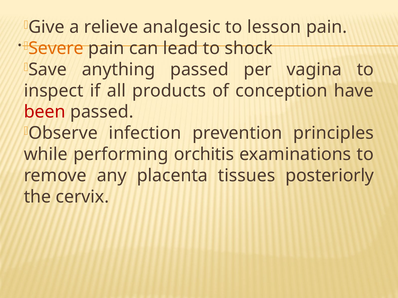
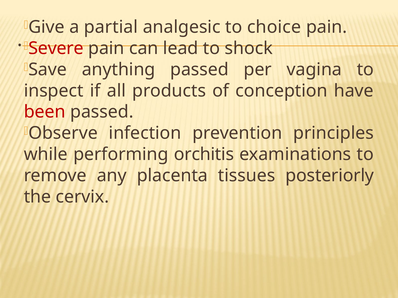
relieve: relieve -> partial
lesson: lesson -> choice
Severe colour: orange -> red
